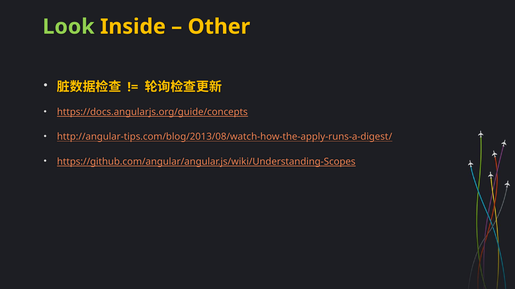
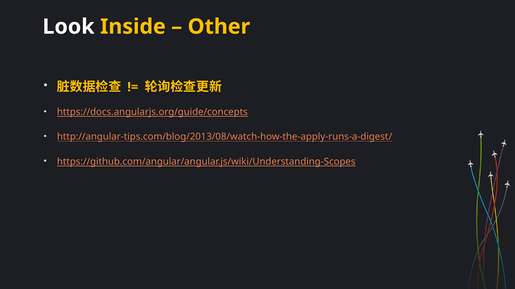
Look colour: light green -> white
